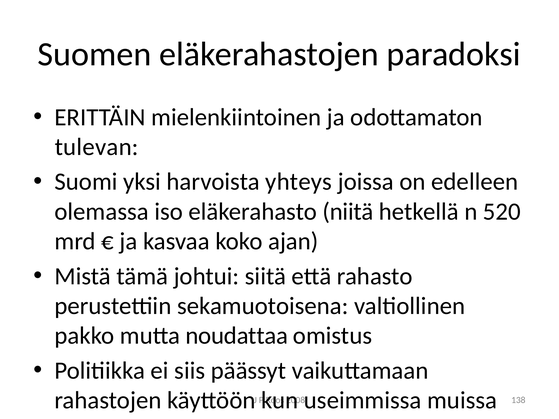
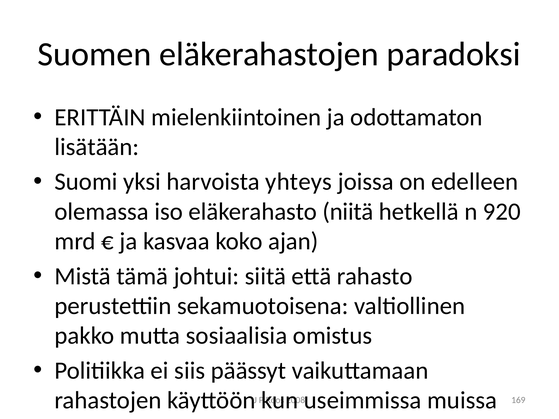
tulevan: tulevan -> lisätään
520: 520 -> 920
noudattaa: noudattaa -> sosiaalisia
138: 138 -> 169
